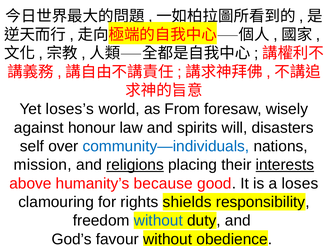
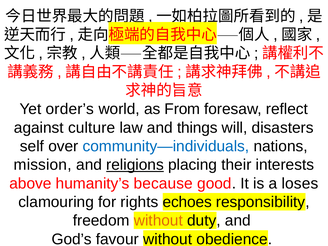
loses’s: loses’s -> order’s
wisely: wisely -> reflect
honour: honour -> culture
spirits: spirits -> things
interests underline: present -> none
shields: shields -> echoes
without at (158, 221) colour: blue -> orange
